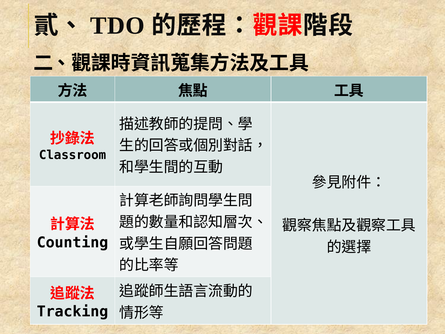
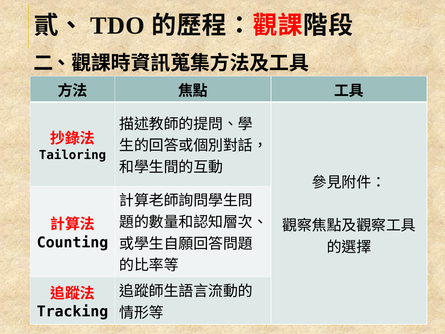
Classroom: Classroom -> Tailoring
